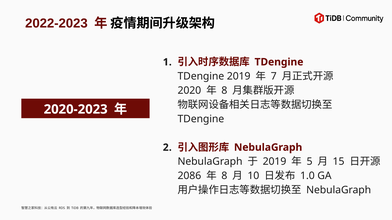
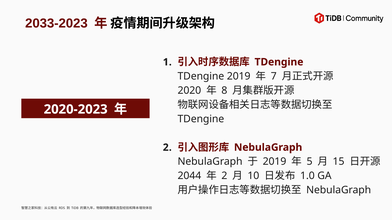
2022-2023: 2022-2023 -> 2033-2023
2086: 2086 -> 2044
8 at (224, 176): 8 -> 2
